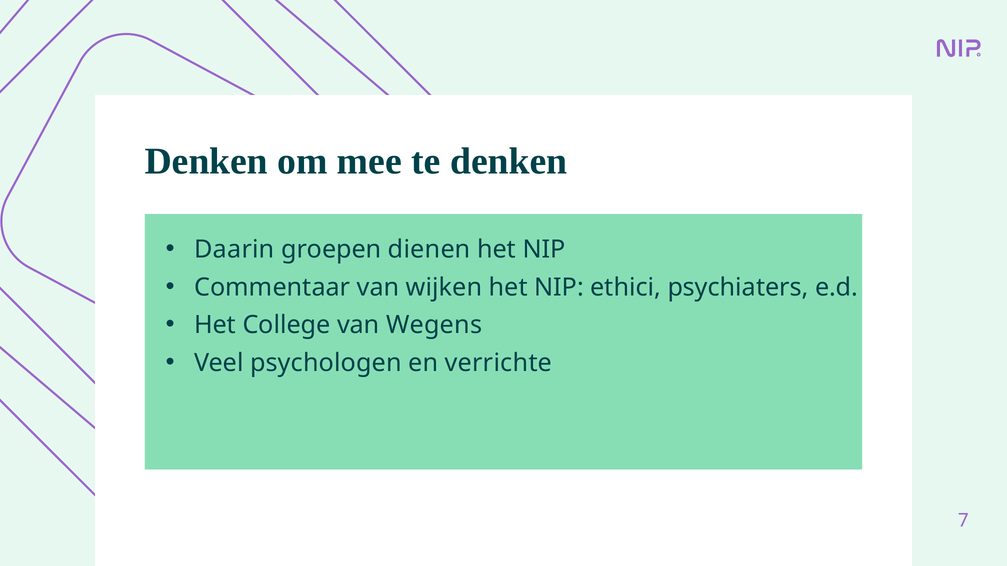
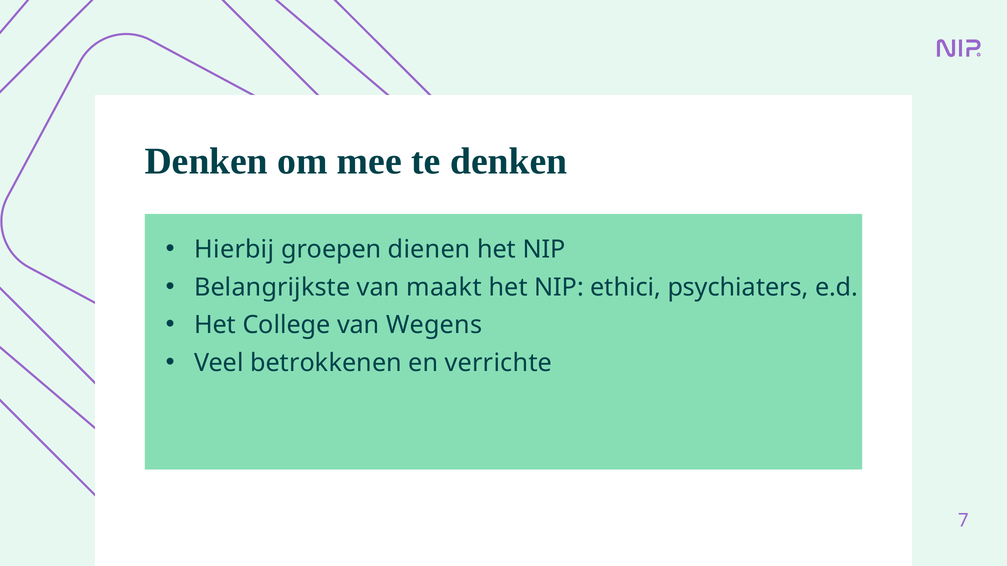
Daarin: Daarin -> Hierbij
Commentaar: Commentaar -> Belangrijkste
wijken: wijken -> maakt
psychologen: psychologen -> betrokkenen
